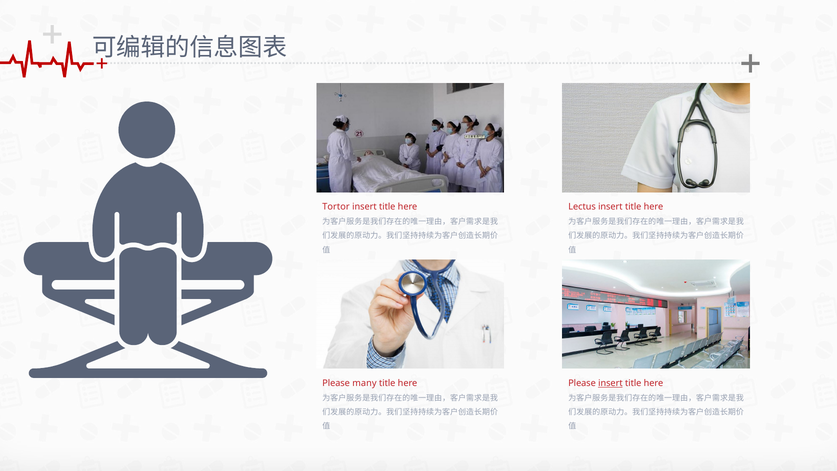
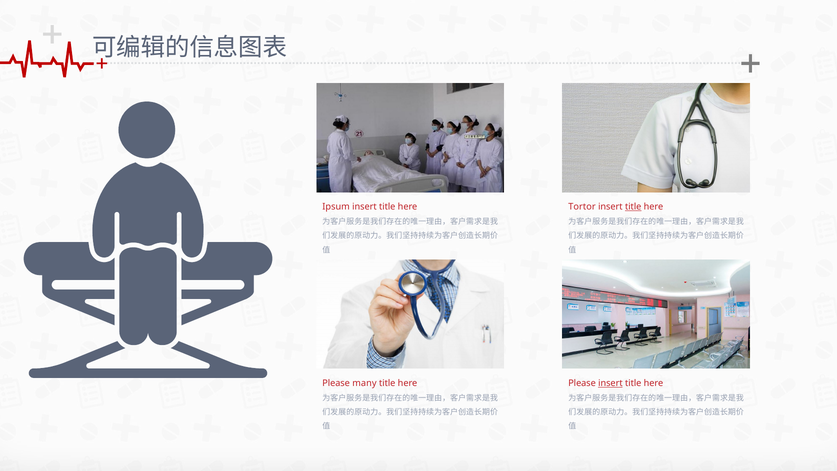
Tortor: Tortor -> Ipsum
Lectus: Lectus -> Tortor
title at (633, 207) underline: none -> present
